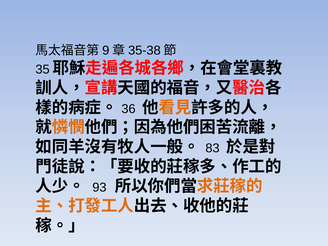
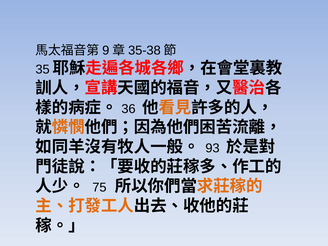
83: 83 -> 93
93: 93 -> 75
